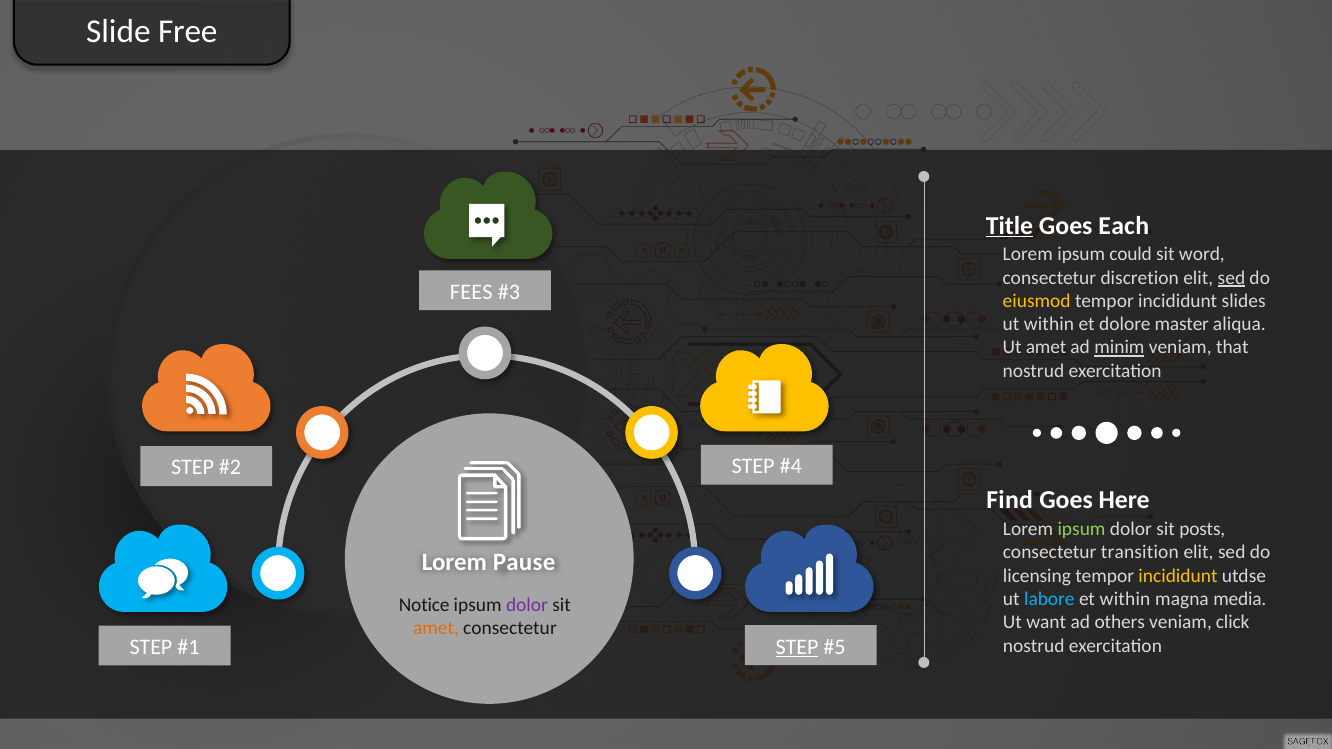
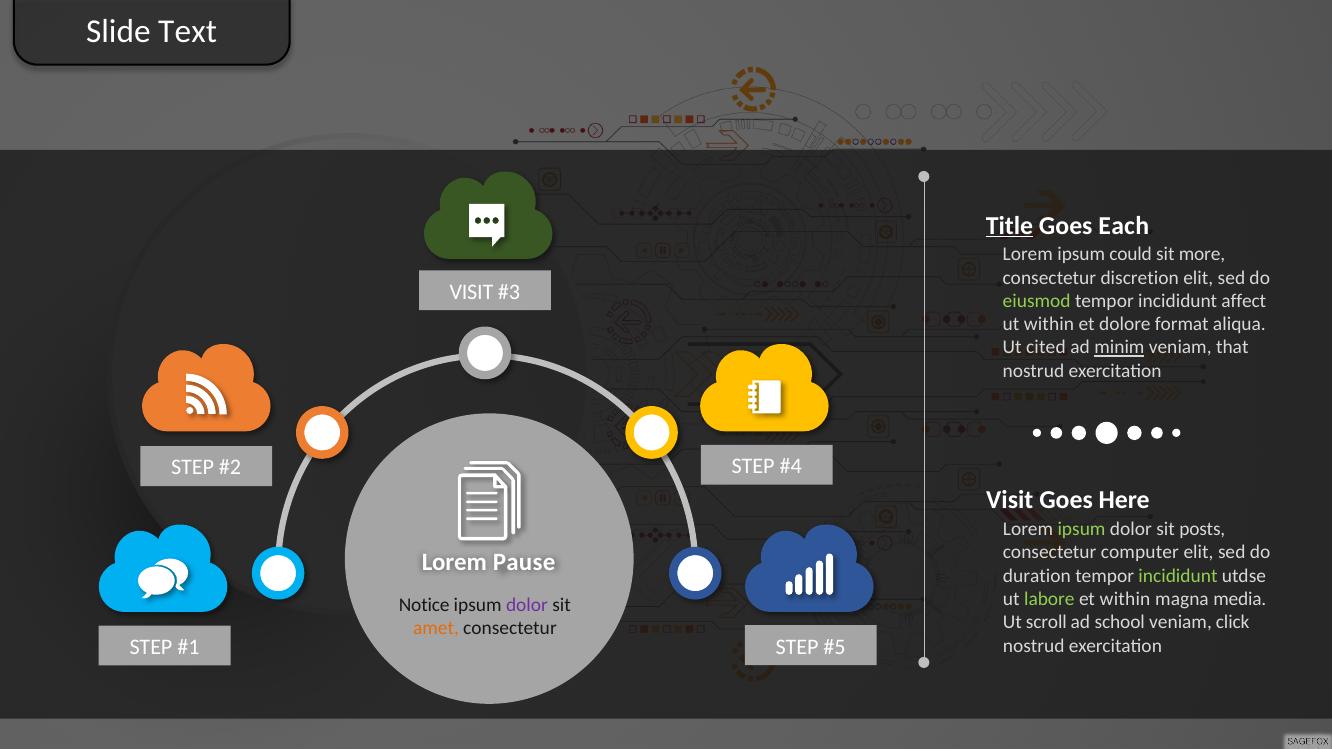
Free: Free -> Text
word: word -> more
sed at (1231, 278) underline: present -> none
FEES at (471, 292): FEES -> VISIT
eiusmod colour: yellow -> light green
slides: slides -> affect
master: master -> format
Ut amet: amet -> cited
Find at (1010, 500): Find -> Visit
transition: transition -> computer
licensing: licensing -> duration
incididunt at (1178, 576) colour: yellow -> light green
labore colour: light blue -> light green
want: want -> scroll
others: others -> school
STEP at (797, 647) underline: present -> none
